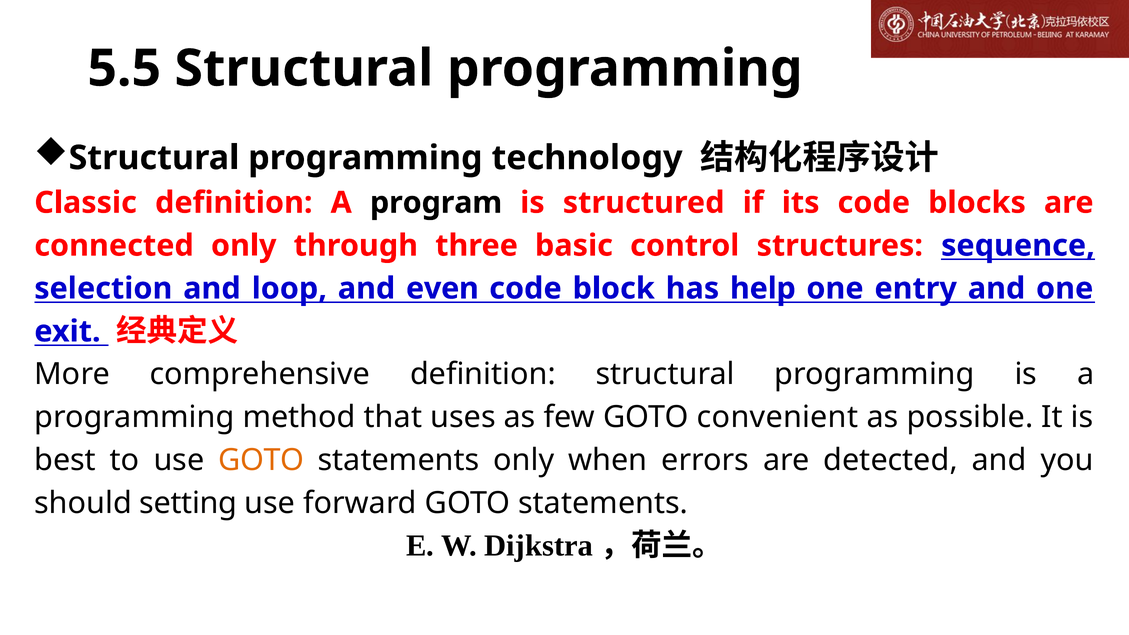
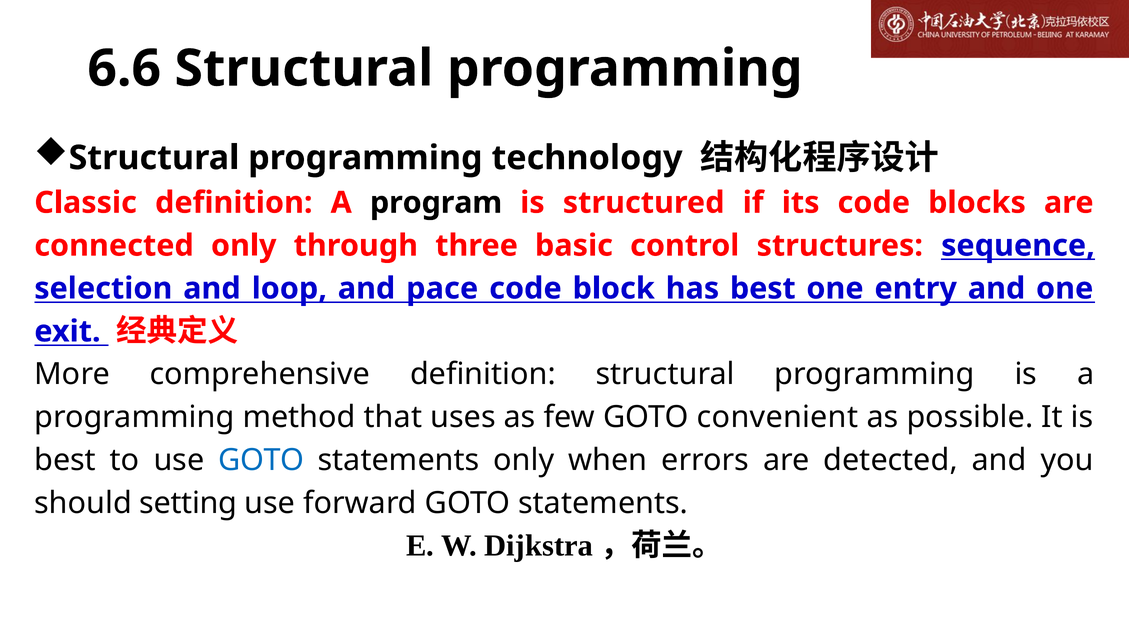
5.5: 5.5 -> 6.6
even: even -> pace
has help: help -> best
GOTO at (261, 460) colour: orange -> blue
